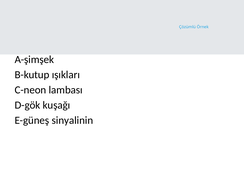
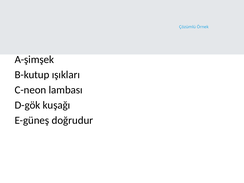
sinyalinin: sinyalinin -> doğrudur
